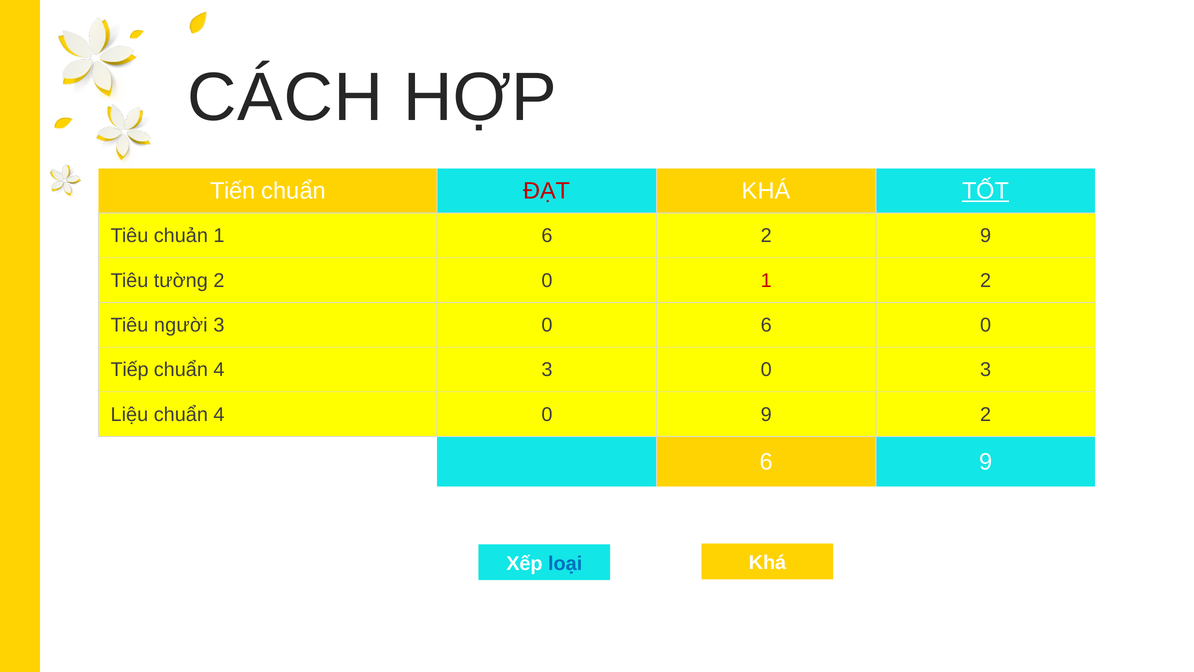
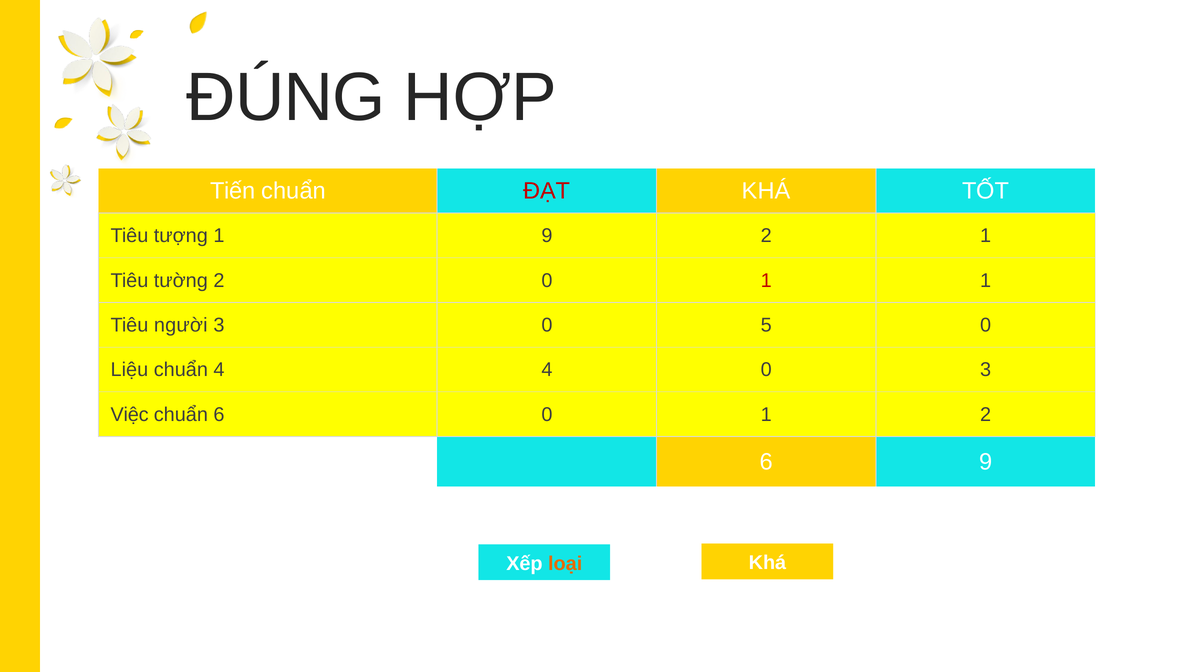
CÁCH: CÁCH -> ĐÚNG
TỐT underline: present -> none
chuản: chuản -> tượng
1 6: 6 -> 9
2 9: 9 -> 1
1 2: 2 -> 1
0 6: 6 -> 5
Tiếp: Tiếp -> Liệu
4 3: 3 -> 4
Liệu: Liệu -> Việc
4 at (219, 414): 4 -> 6
9 at (766, 414): 9 -> 1
loại colour: blue -> orange
